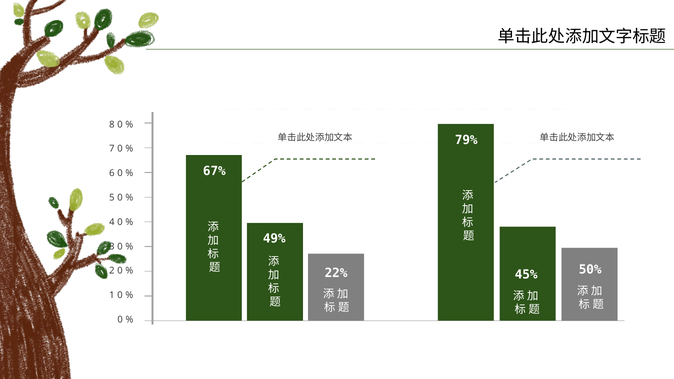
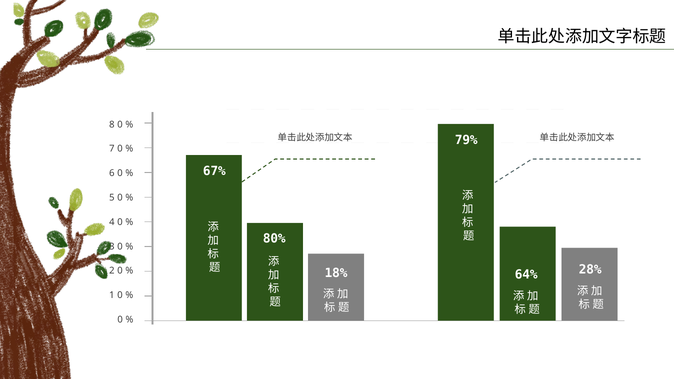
49%: 49% -> 80%
50%: 50% -> 28%
22%: 22% -> 18%
45%: 45% -> 64%
